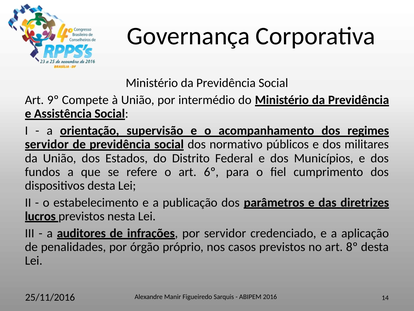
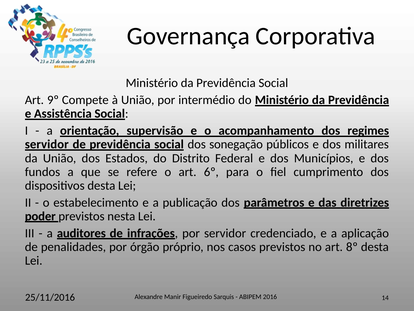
normativo: normativo -> sonegação
lucros: lucros -> poder
